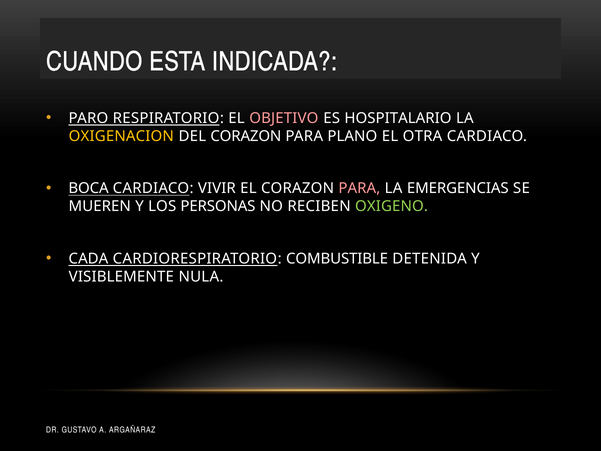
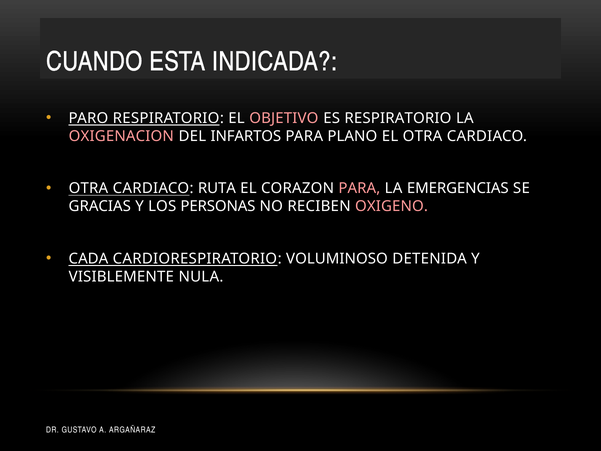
ES HOSPITALARIO: HOSPITALARIO -> RESPIRATORIO
OXIGENACION colour: yellow -> pink
DEL CORAZON: CORAZON -> INFARTOS
BOCA at (89, 188): BOCA -> OTRA
VIVIR: VIVIR -> RUTA
MUEREN: MUEREN -> GRACIAS
OXIGENO colour: light green -> pink
COMBUSTIBLE: COMBUSTIBLE -> VOLUMINOSO
